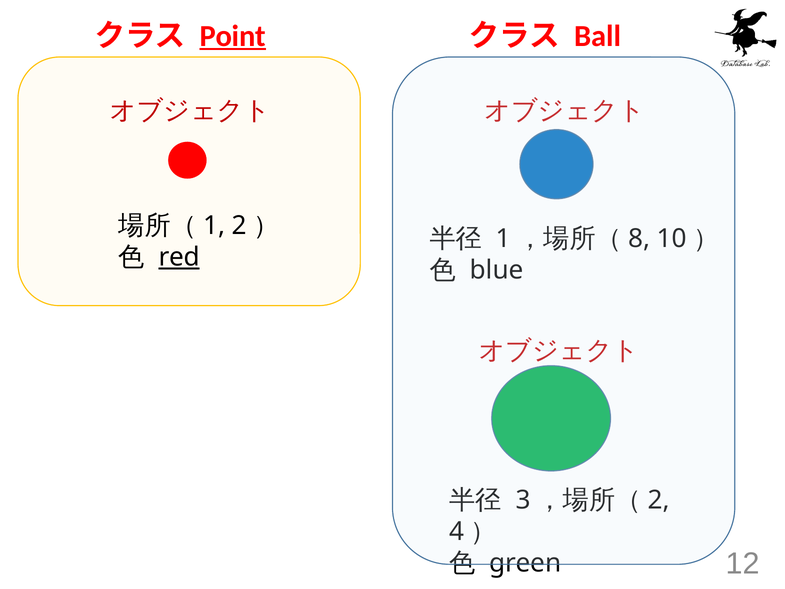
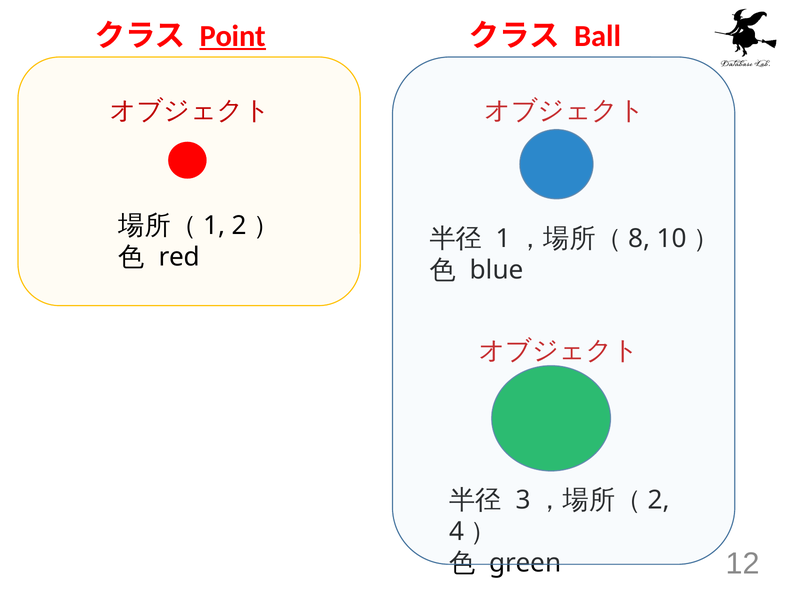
red underline: present -> none
